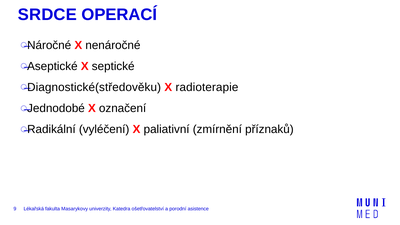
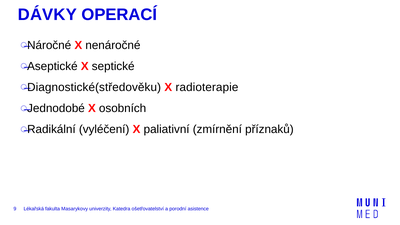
SRDCE: SRDCE -> DÁVKY
označení: označení -> osobních
